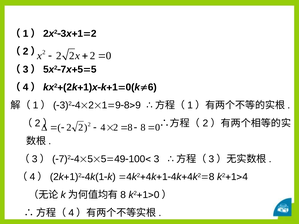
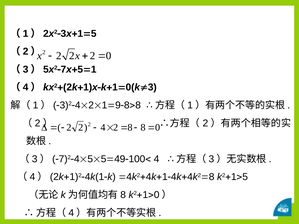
2 at (94, 34): 2 -> 5
5 at (94, 69): 5 -> 1
6: 6 -> 3
9 at (138, 105): 9 -> 8
3 at (156, 159): 3 -> 4
4 at (245, 177): 4 -> 5
